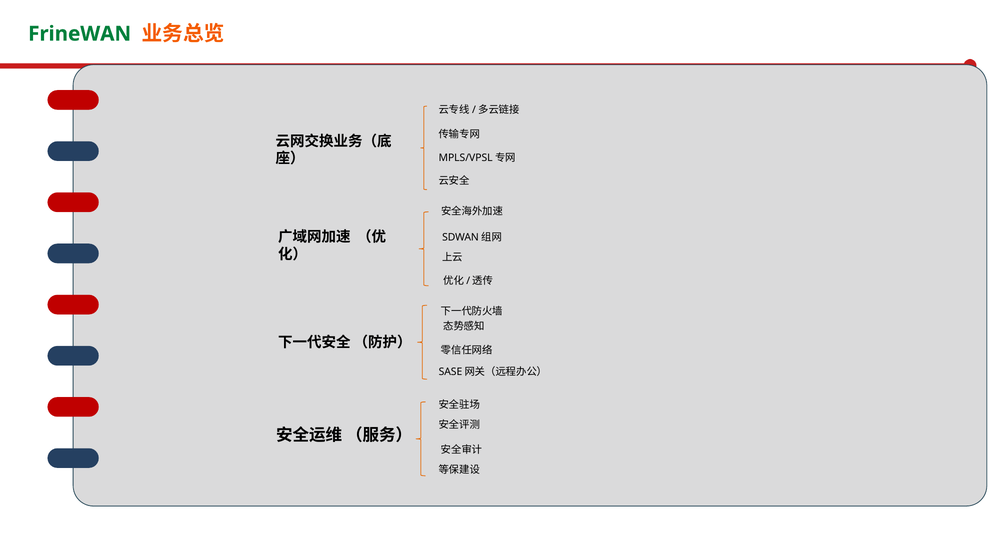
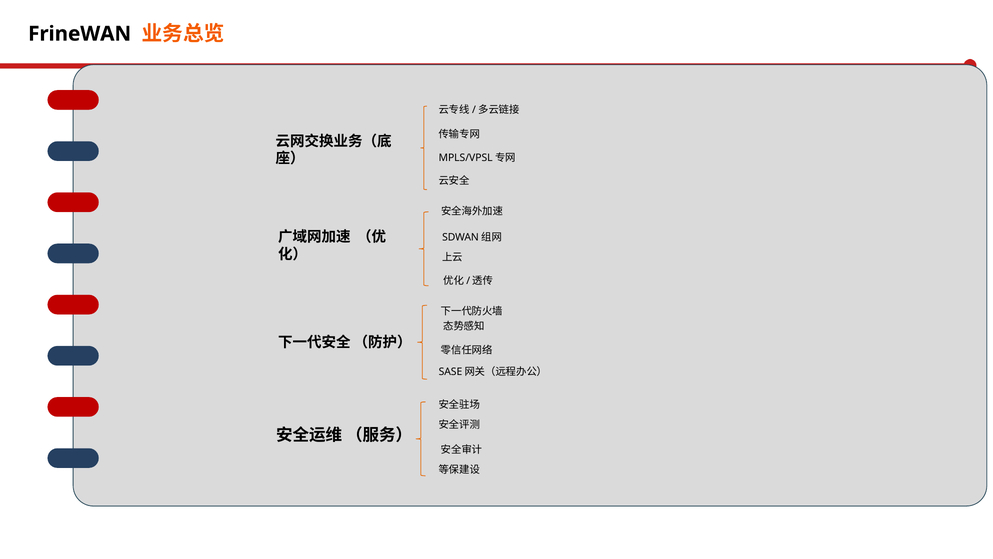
FrineWAN colour: green -> black
